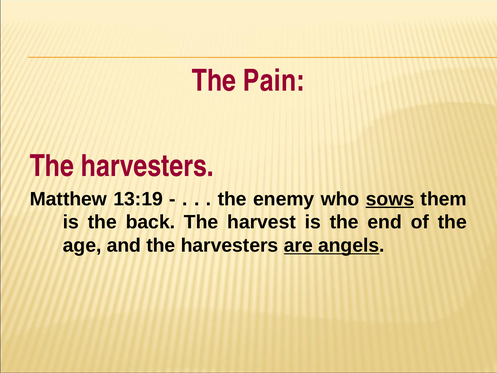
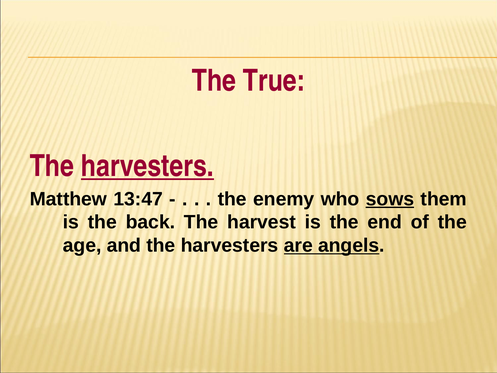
Pain: Pain -> True
harvesters at (147, 166) underline: none -> present
13:19: 13:19 -> 13:47
